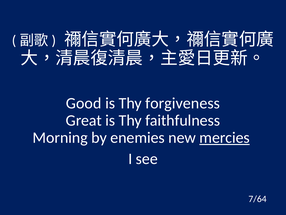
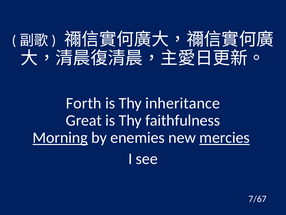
Good: Good -> Forth
forgiveness: forgiveness -> inheritance
Morning underline: none -> present
7/64: 7/64 -> 7/67
